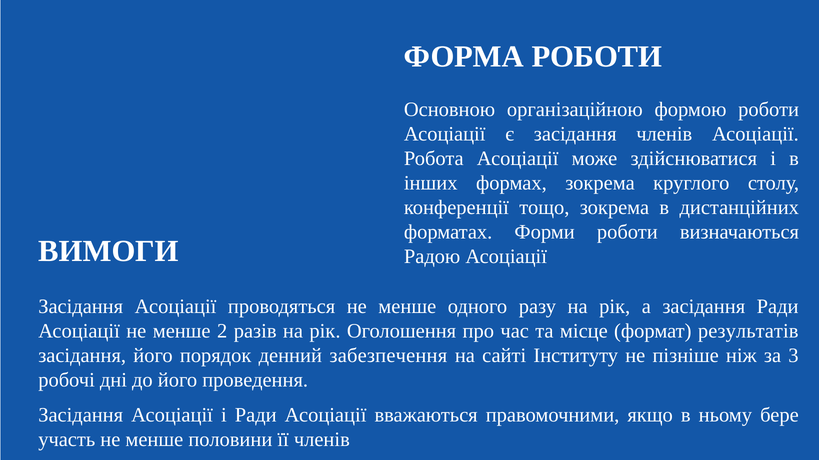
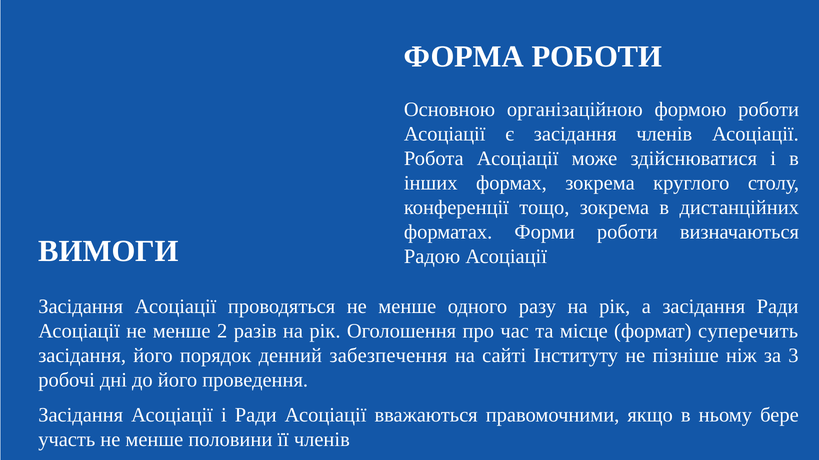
результатів: результатів -> суперечить
